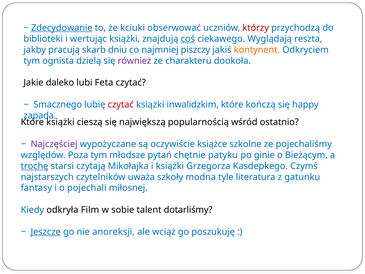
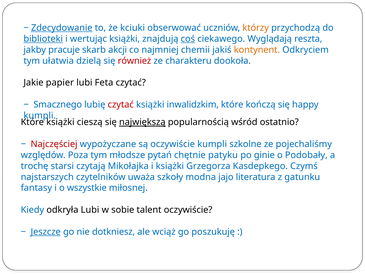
którzy colour: red -> orange
biblioteki underline: none -> present
pracują: pracują -> pracuje
dniu: dniu -> akcji
piszczy: piszczy -> chemii
ognista: ognista -> ułatwia
również colour: purple -> red
daleko: daleko -> papier
zapada at (40, 115): zapada -> kumpli
największą underline: none -> present
Najczęściej colour: purple -> red
oczywiście książce: książce -> kumpli
Bieżącym: Bieżącym -> Podobały
trochę underline: present -> none
tyle: tyle -> jajo
pojechali: pojechali -> wszystkie
odkryła Film: Film -> Lubi
talent dotarliśmy: dotarliśmy -> oczywiście
anoreksji: anoreksji -> dotkniesz
